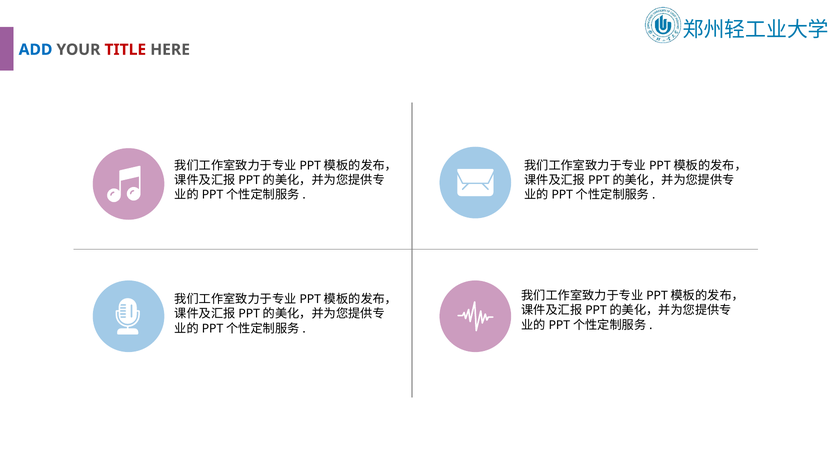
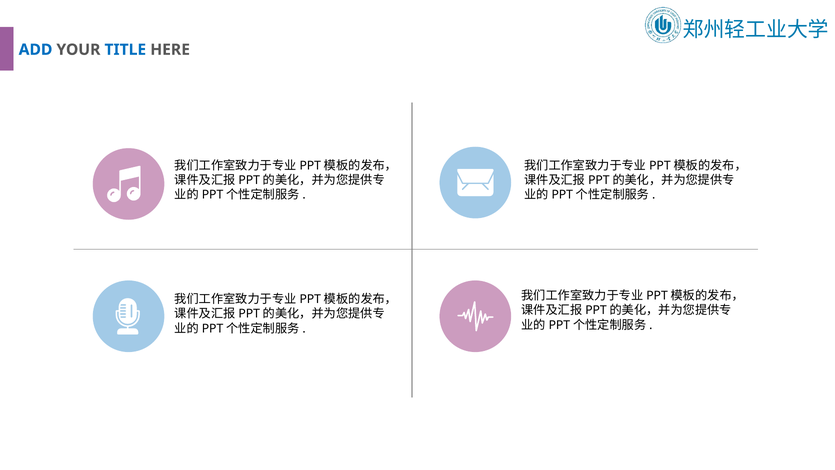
TITLE colour: red -> blue
